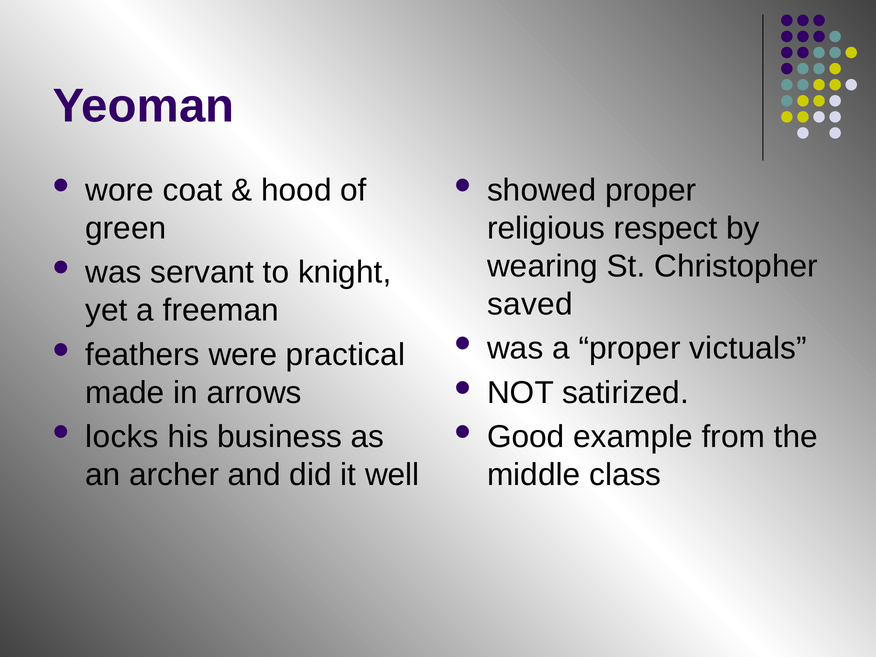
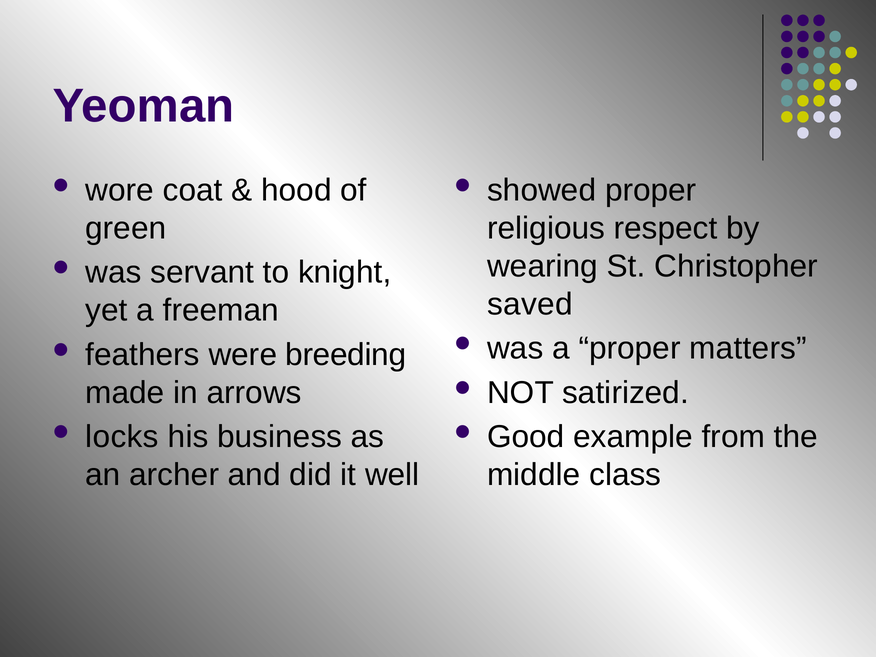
victuals: victuals -> matters
practical: practical -> breeding
